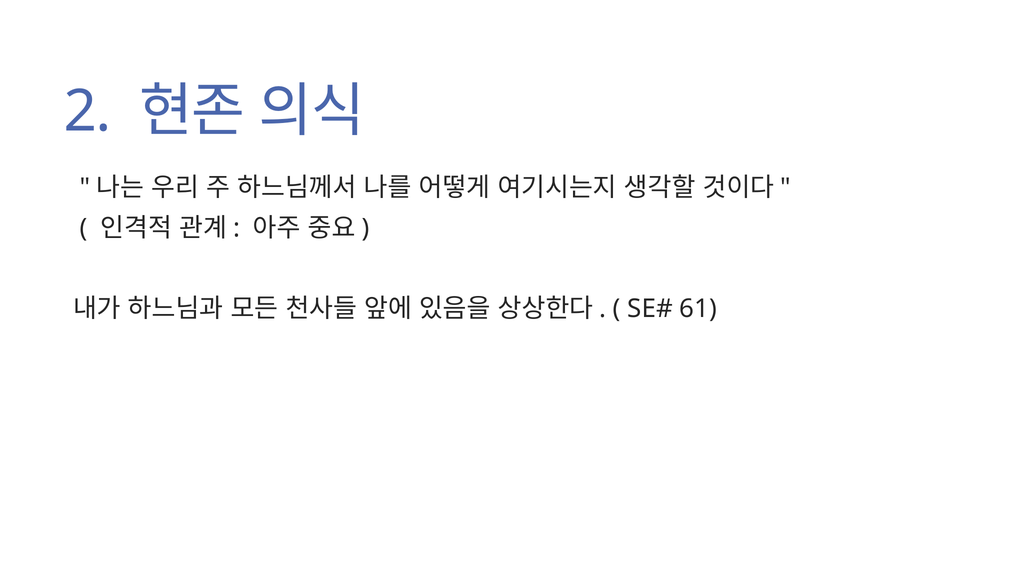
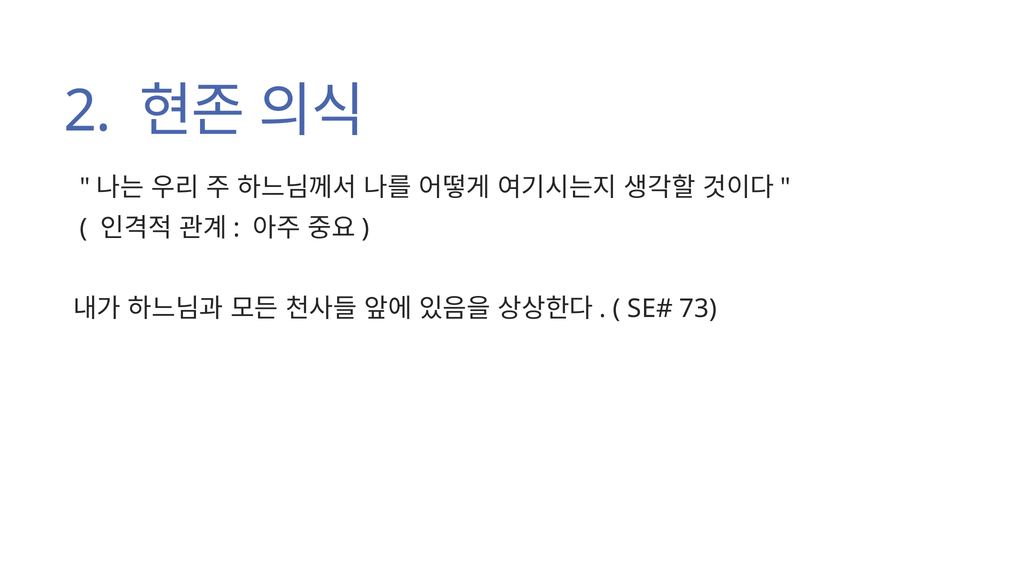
61: 61 -> 73
